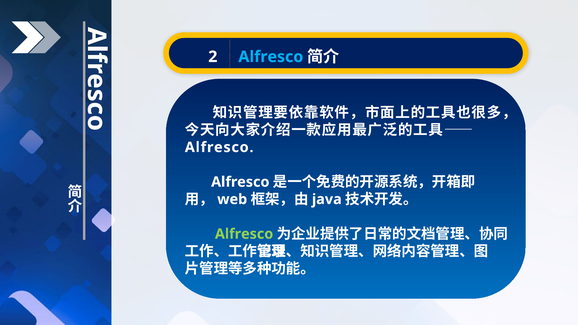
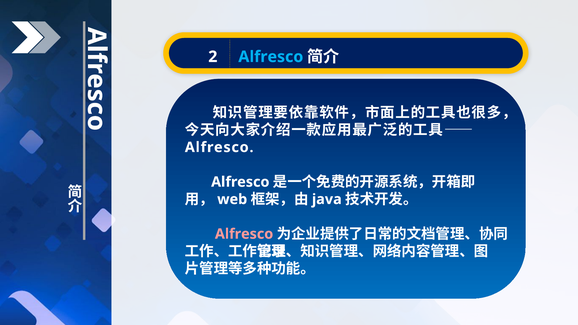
Alfresco at (244, 234) colour: light green -> pink
